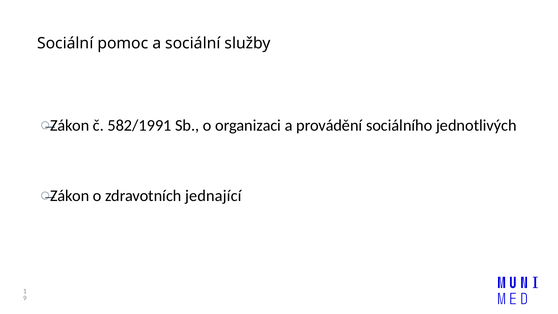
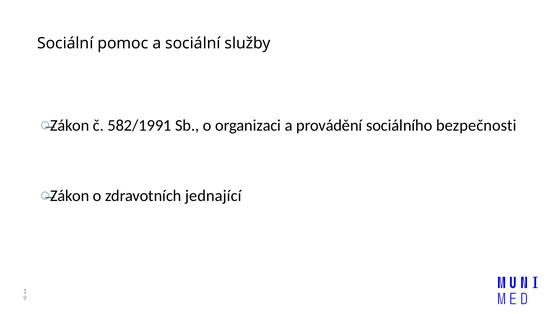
jednotlivých: jednotlivých -> bezpečnosti
